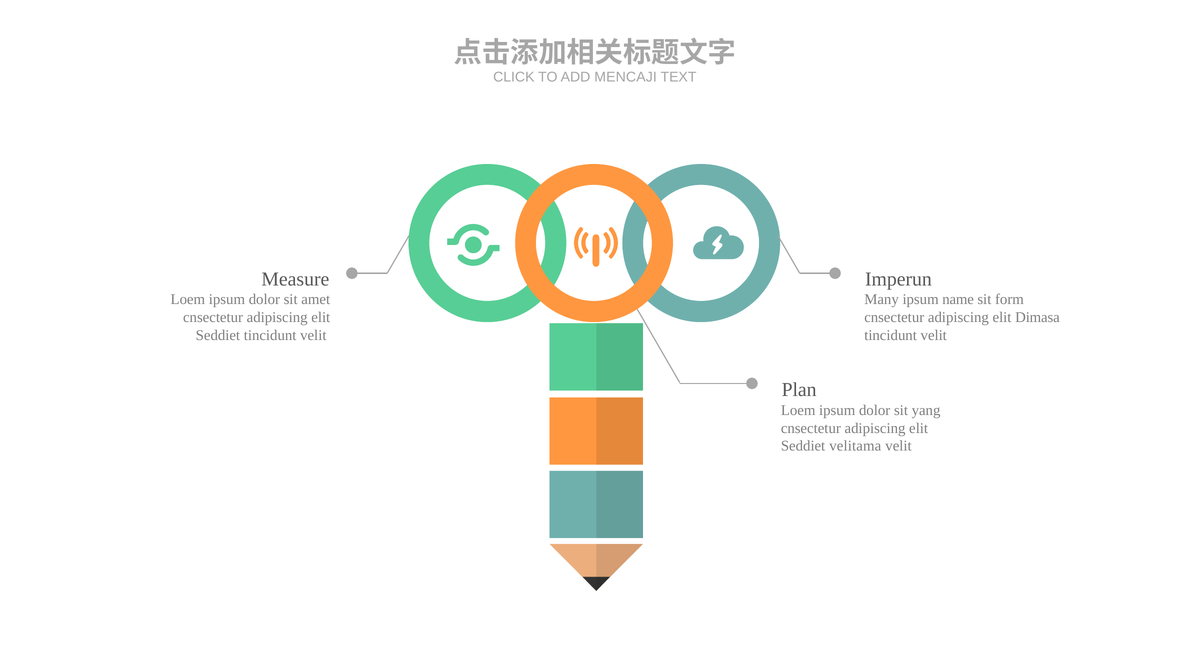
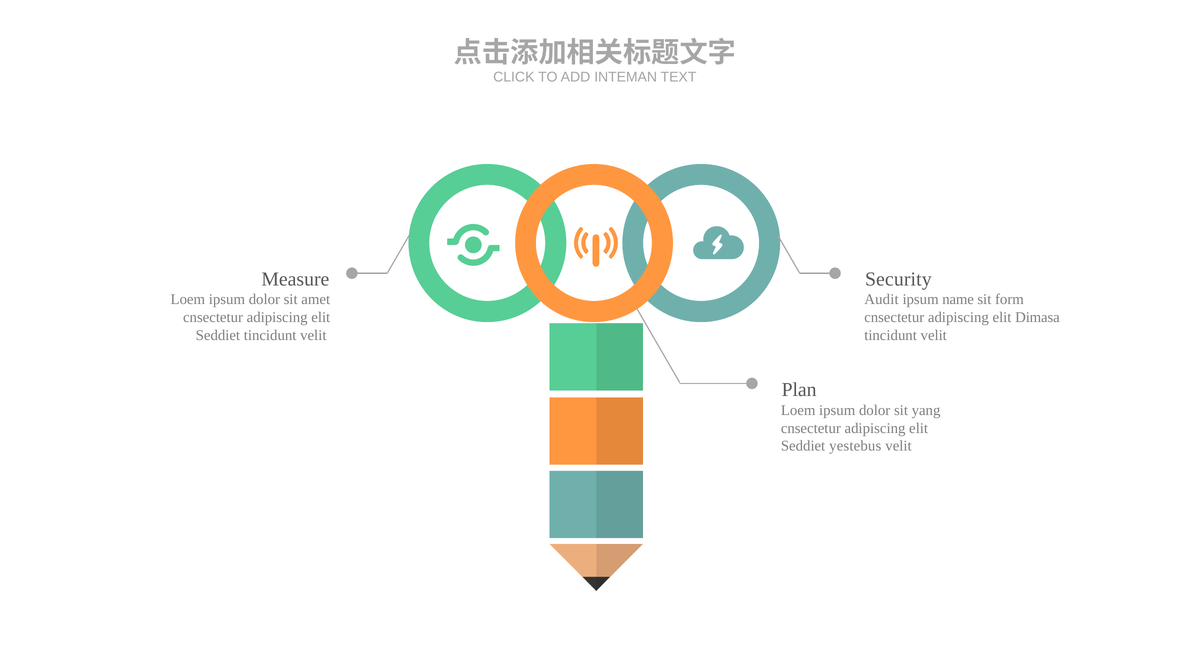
MENCAJI: MENCAJI -> INTEMAN
Imperun: Imperun -> Security
Many: Many -> Audit
velitama: velitama -> yestebus
